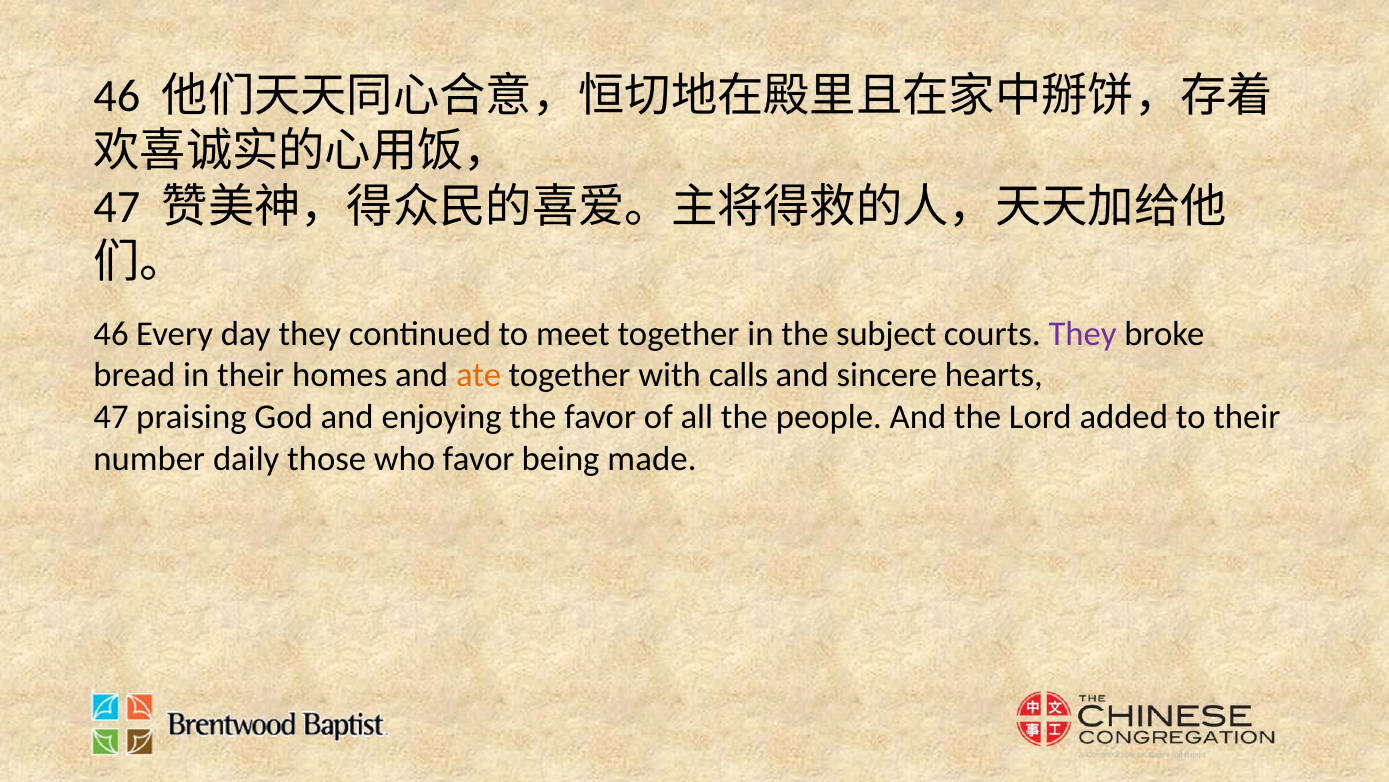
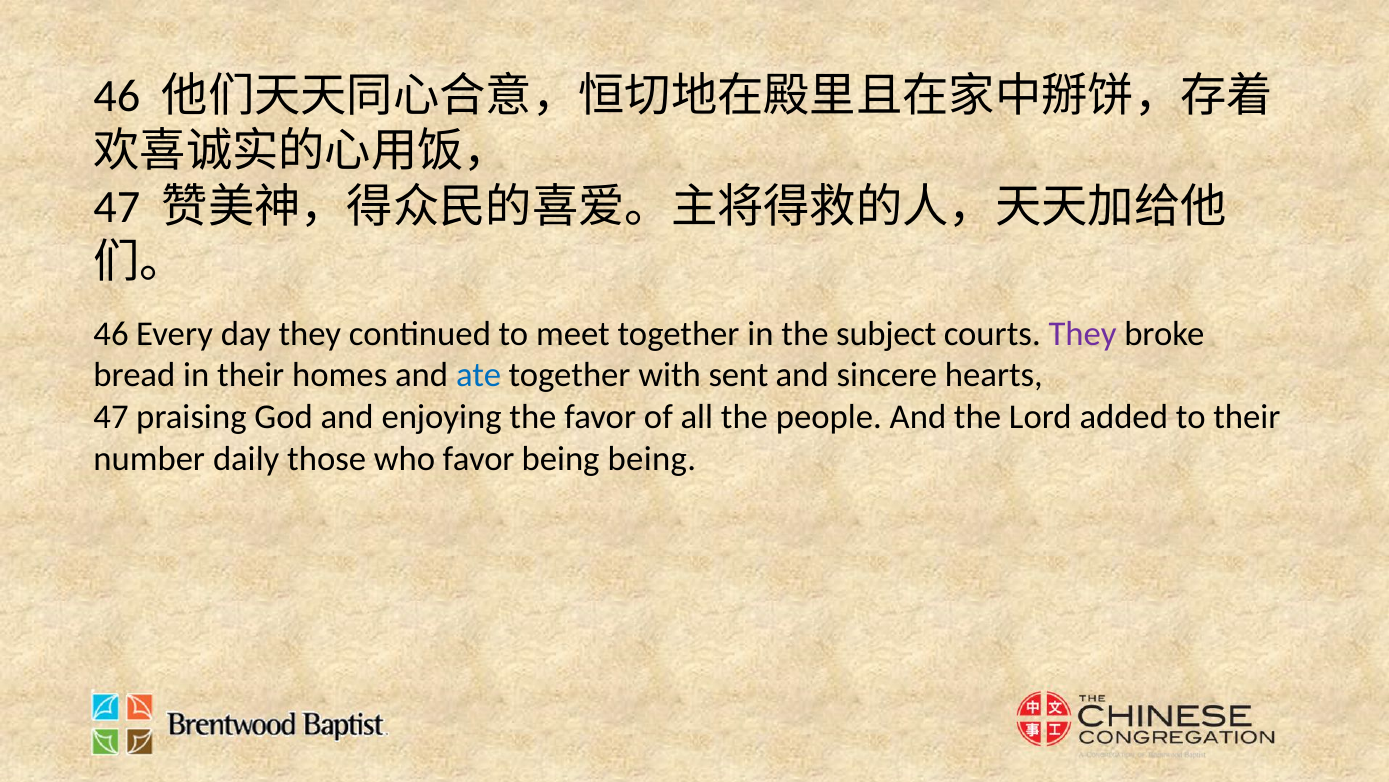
ate colour: orange -> blue
calls: calls -> sent
being made: made -> being
